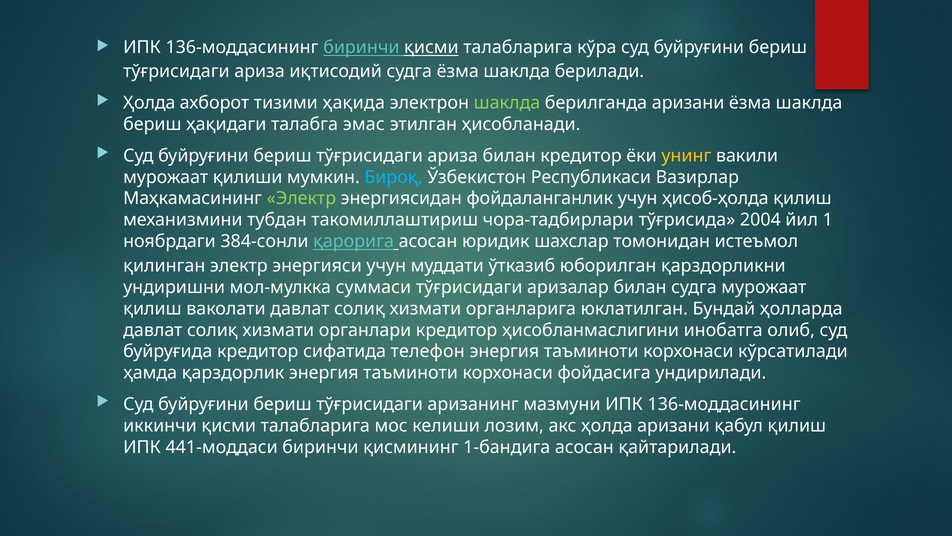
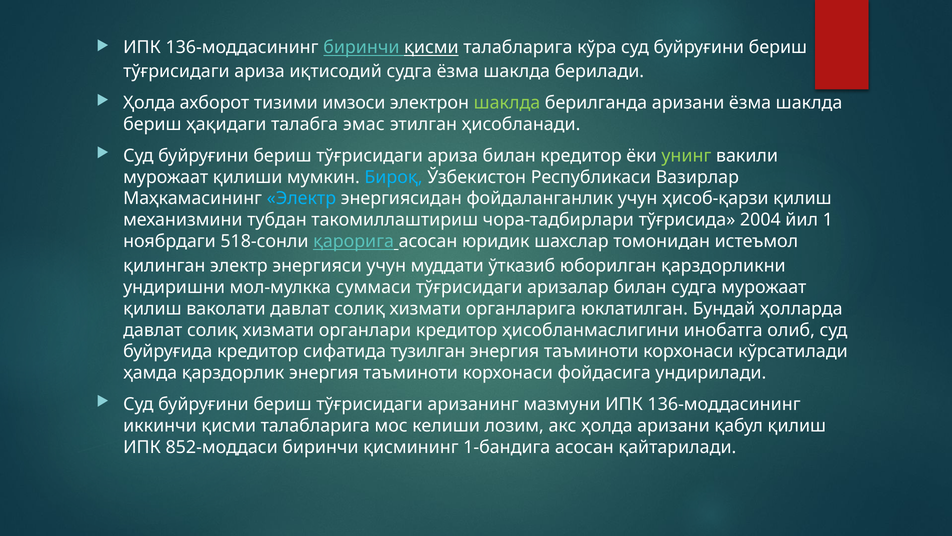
ҳақида: ҳақида -> имзоси
унинг colour: yellow -> light green
Электр at (301, 198) colour: light green -> light blue
ҳисоб-ҳолда: ҳисоб-ҳолда -> ҳисоб-қарзи
384-сонли: 384-сонли -> 518-сонли
телефон: телефон -> тузилган
441-моддаси: 441-моддаси -> 852-моддаси
